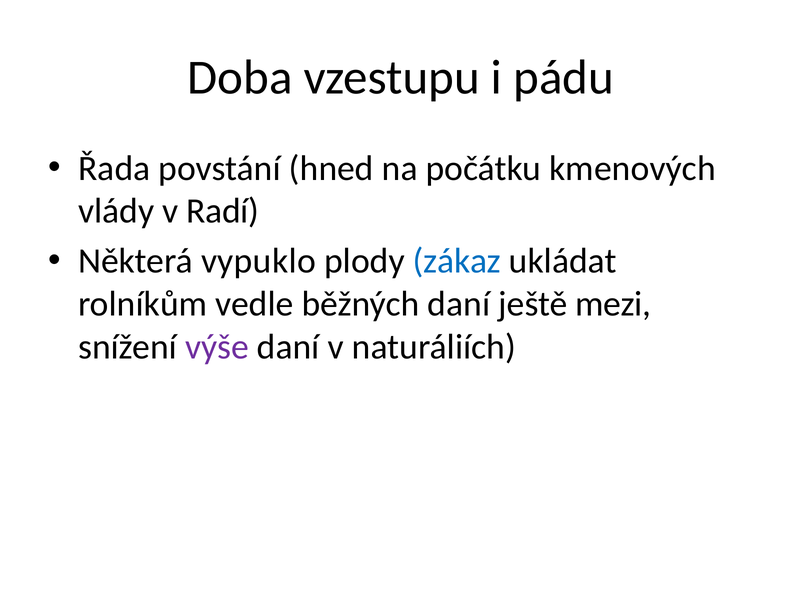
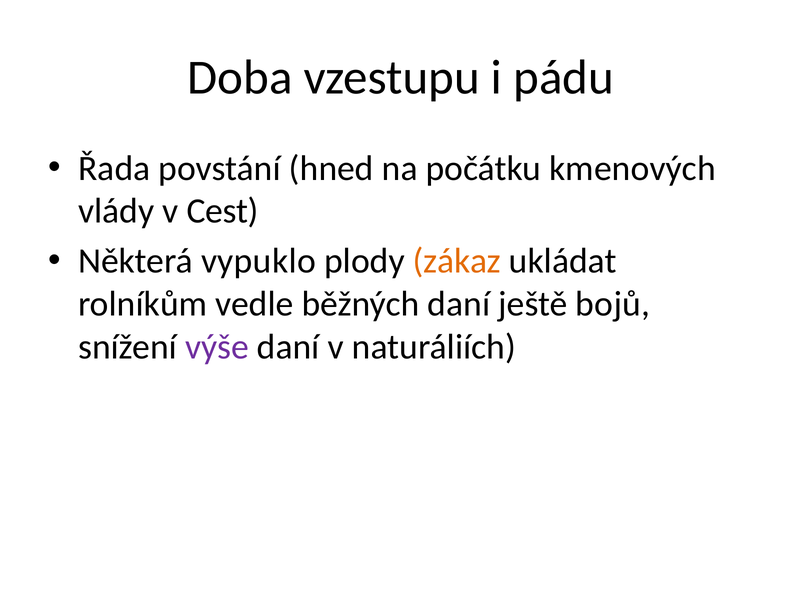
Radí: Radí -> Cest
zákaz colour: blue -> orange
mezi: mezi -> bojů
